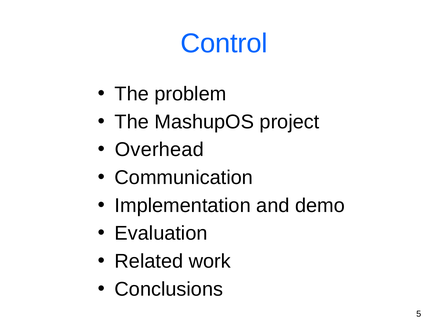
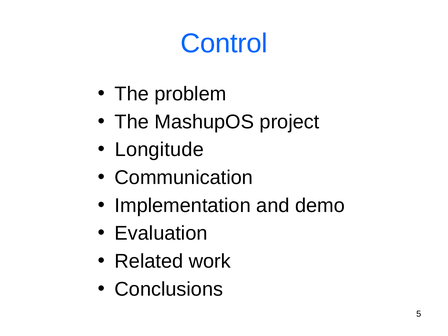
Overhead: Overhead -> Longitude
